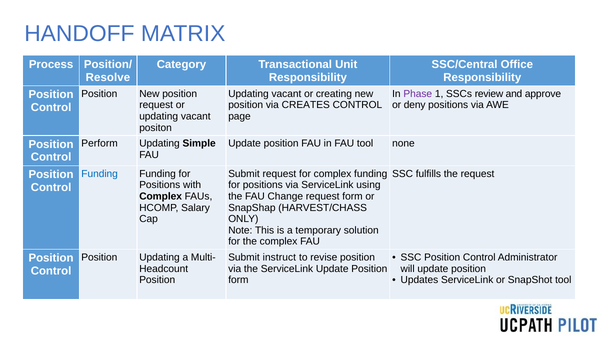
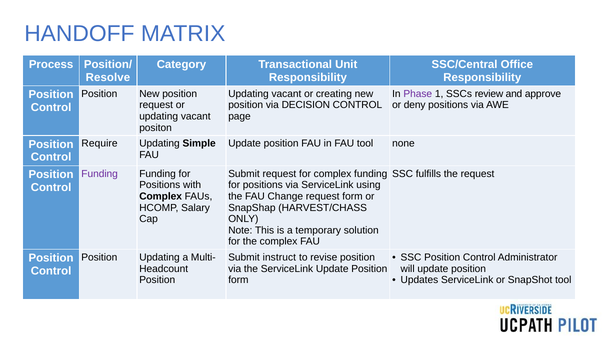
CREATES: CREATES -> DECISION
Perform: Perform -> Require
Funding at (100, 174) colour: blue -> purple
